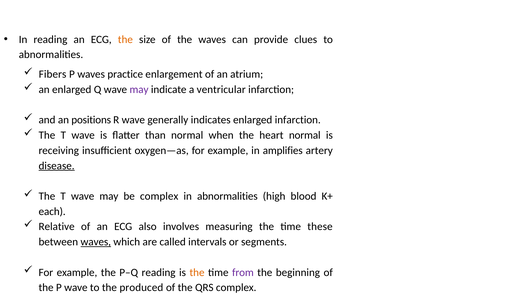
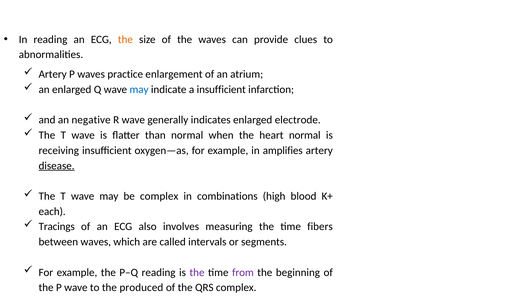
Fibers at (53, 74): Fibers -> Artery
may at (139, 89) colour: purple -> blue
a ventricular: ventricular -> insufficient
positions: positions -> negative
enlarged infarction: infarction -> electrode
in abnormalities: abnormalities -> combinations
Relative: Relative -> Tracings
these: these -> fibers
waves at (96, 242) underline: present -> none
the at (197, 272) colour: orange -> purple
